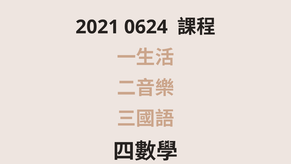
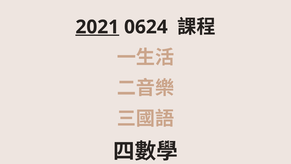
2021 underline: none -> present
